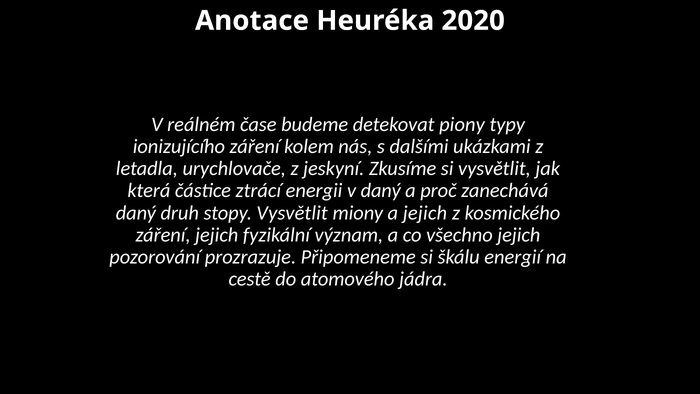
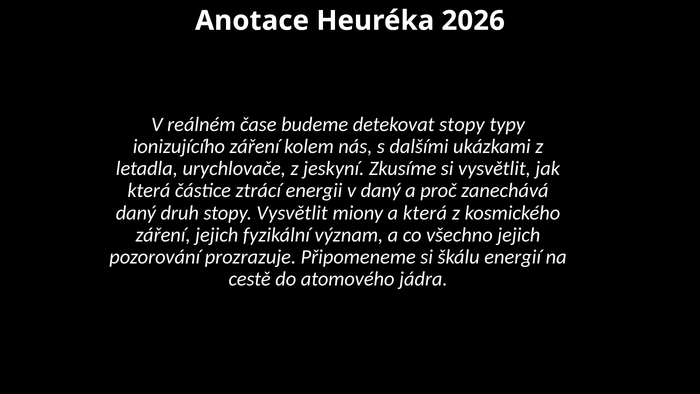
2020: 2020 -> 2026
detekovat piony: piony -> stopy
a jejich: jejich -> která
